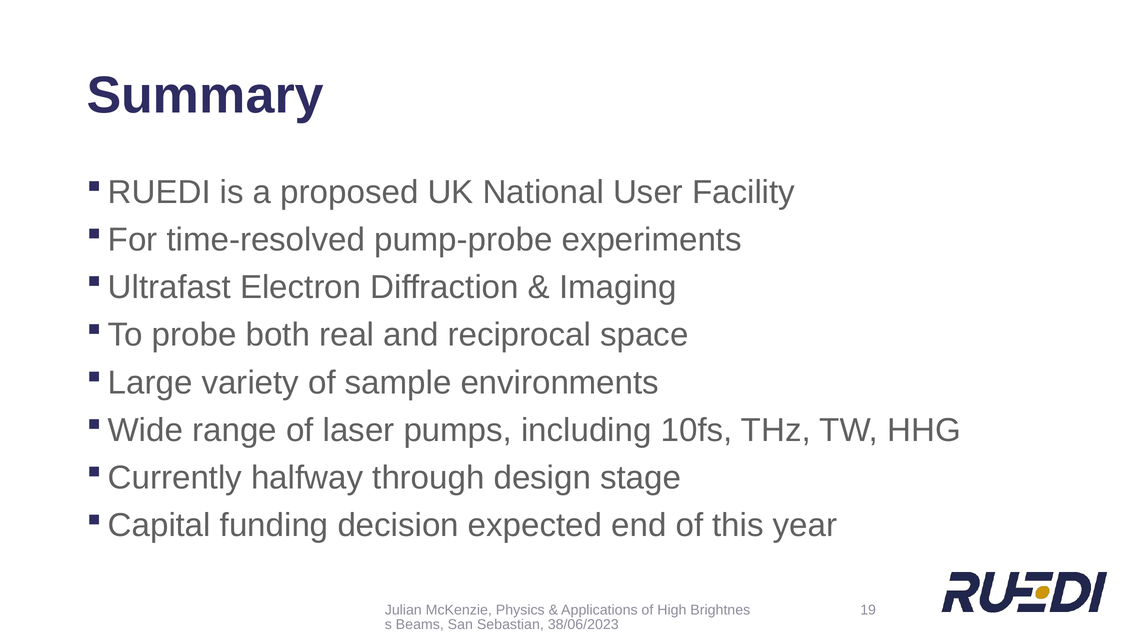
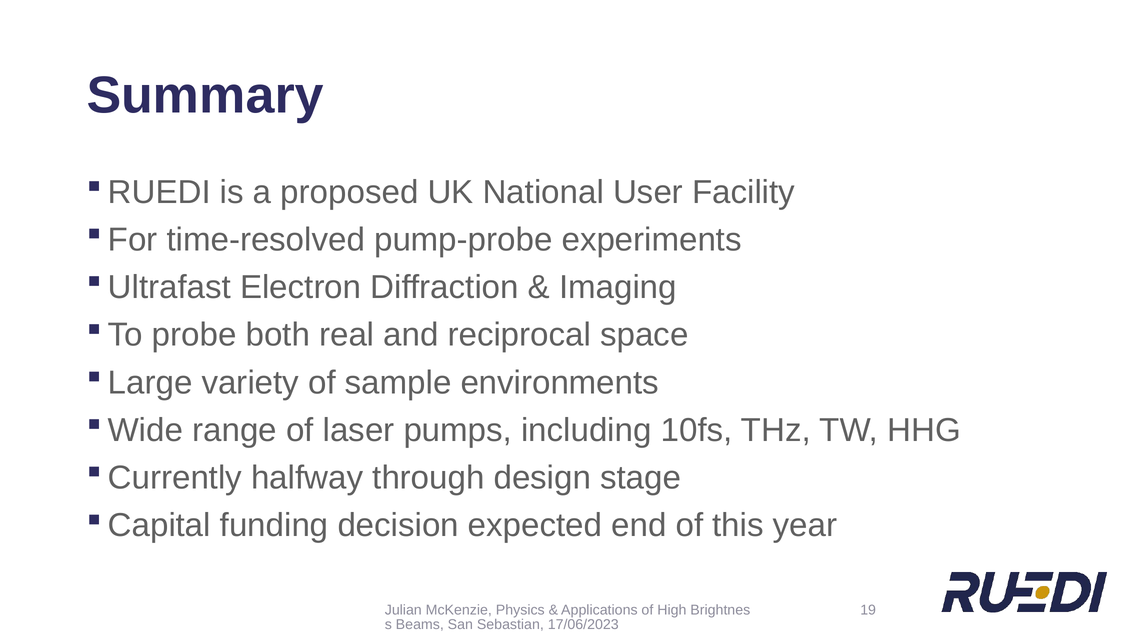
38/06/2023: 38/06/2023 -> 17/06/2023
